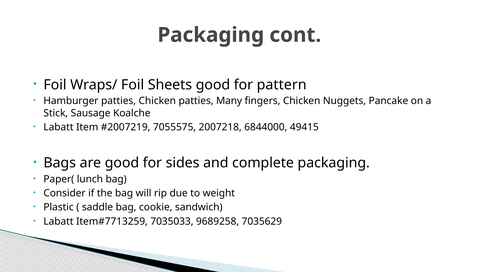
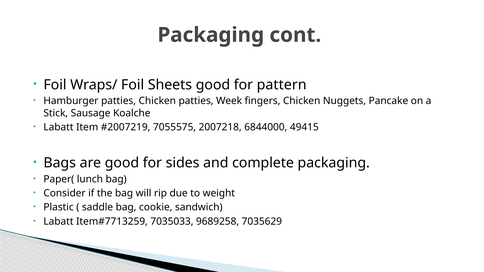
Many: Many -> Week
